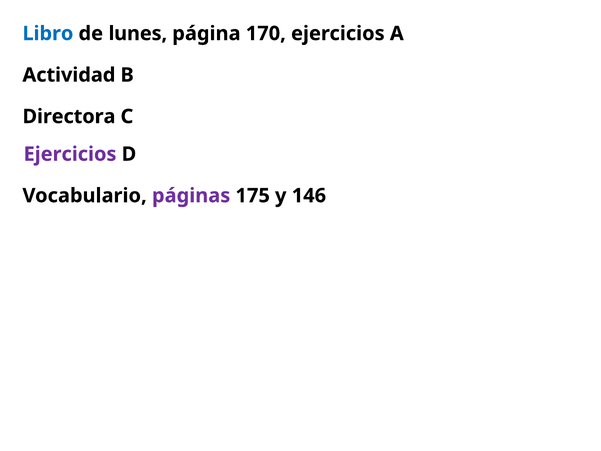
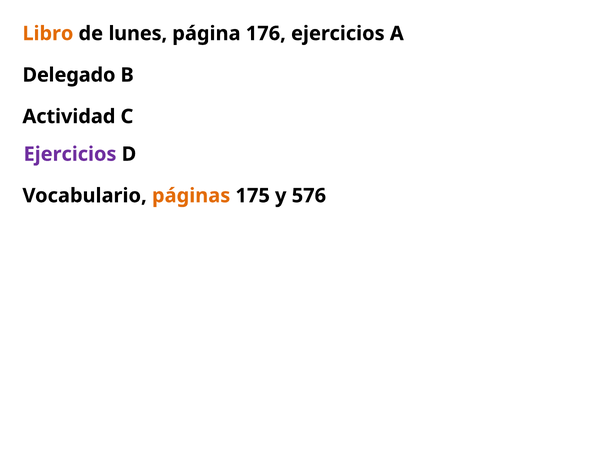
Libro colour: blue -> orange
170: 170 -> 176
Actividad: Actividad -> Delegado
Directora: Directora -> Actividad
páginas colour: purple -> orange
146: 146 -> 576
